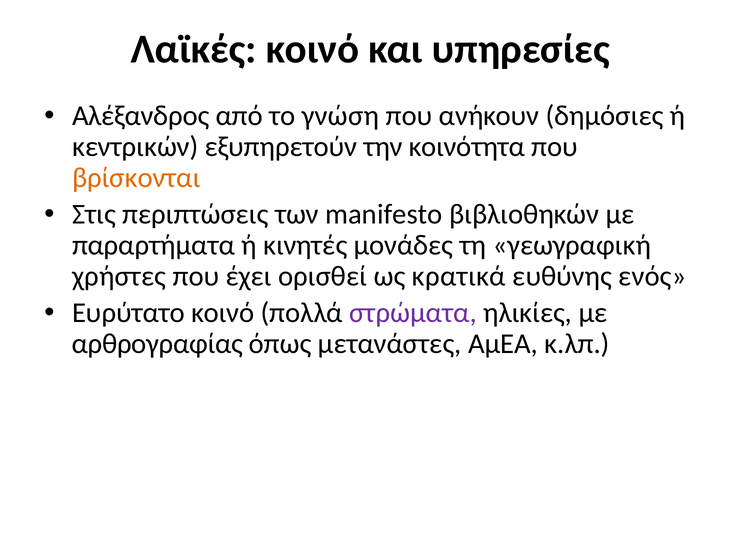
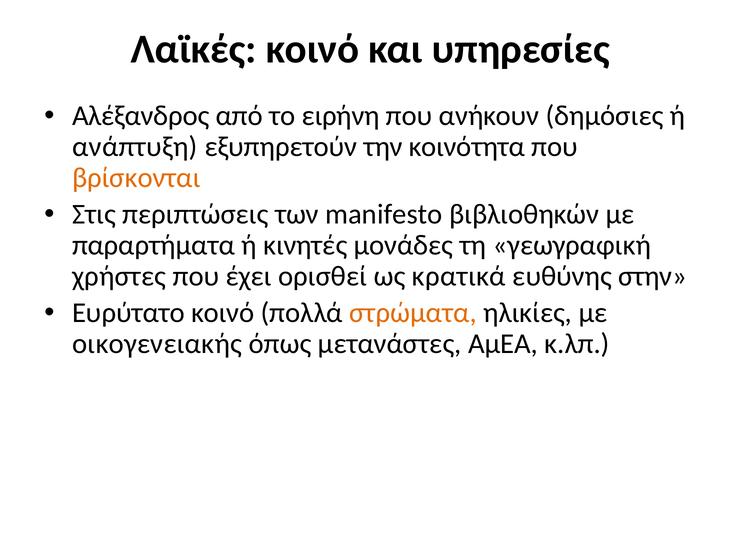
γνώση: γνώση -> ειρήνη
κεντρικών: κεντρικών -> ανάπτυξη
ενός: ενός -> στην
στρώματα colour: purple -> orange
αρθρογραφίας: αρθρογραφίας -> οικογενειακής
